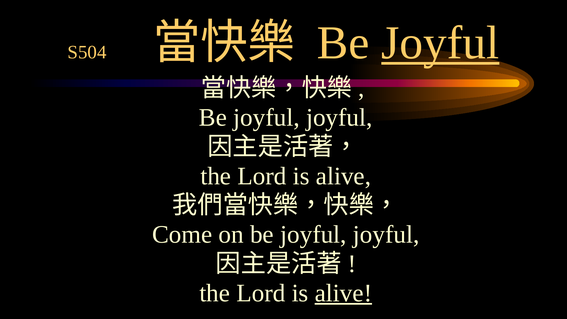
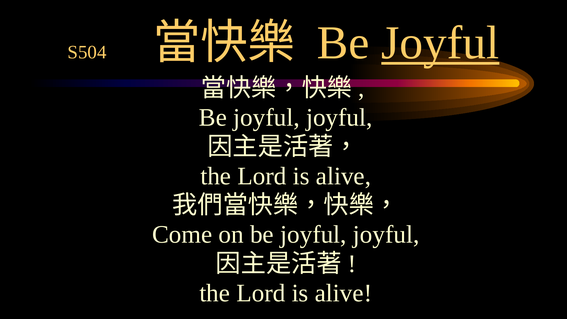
alive at (343, 293) underline: present -> none
